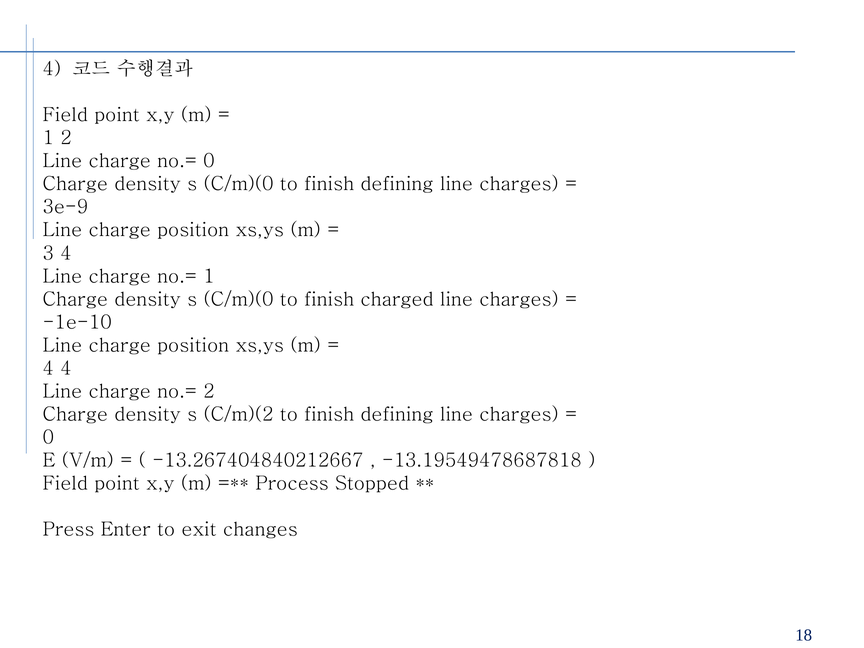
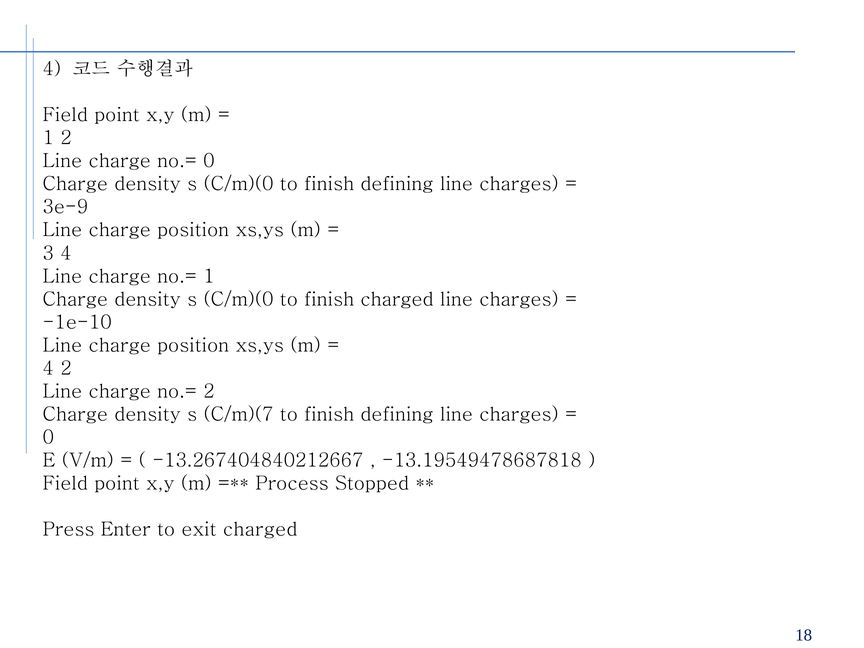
4 4: 4 -> 2
C/m)(2: C/m)(2 -> C/m)(7
exit changes: changes -> charged
